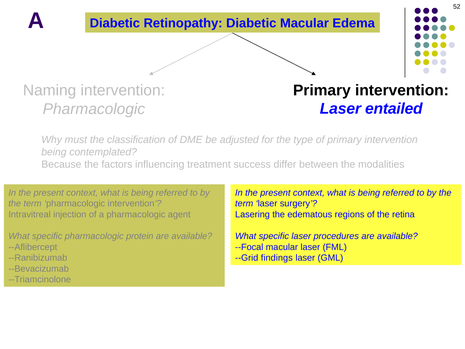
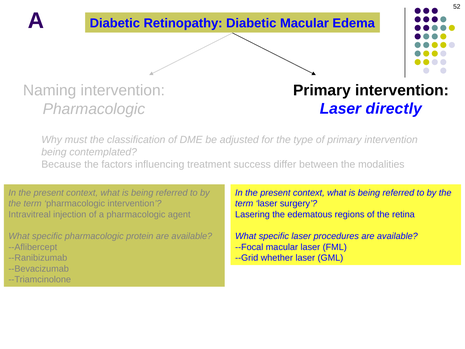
entailed: entailed -> directly
findings: findings -> whether
